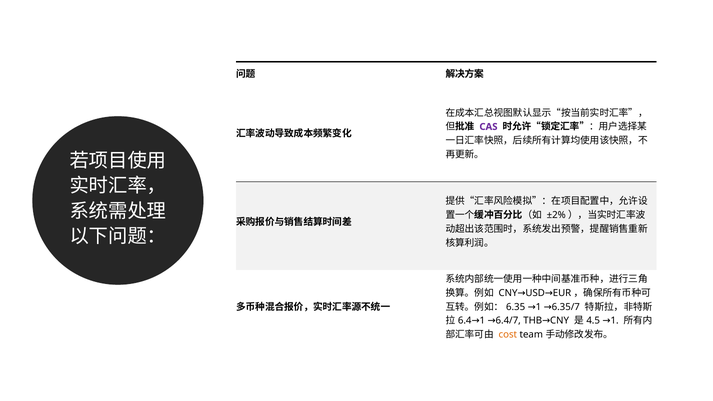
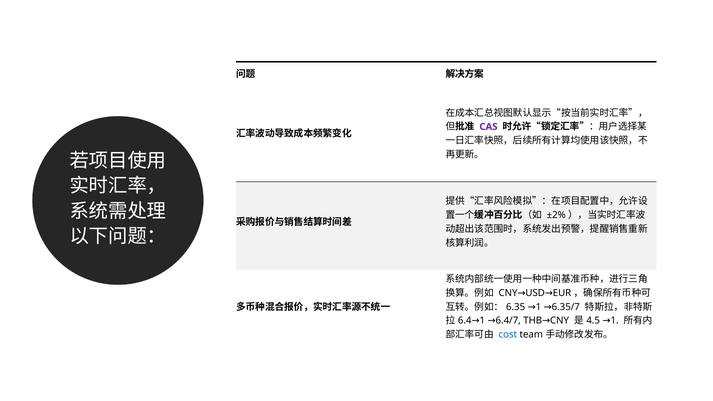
cost colour: orange -> blue
